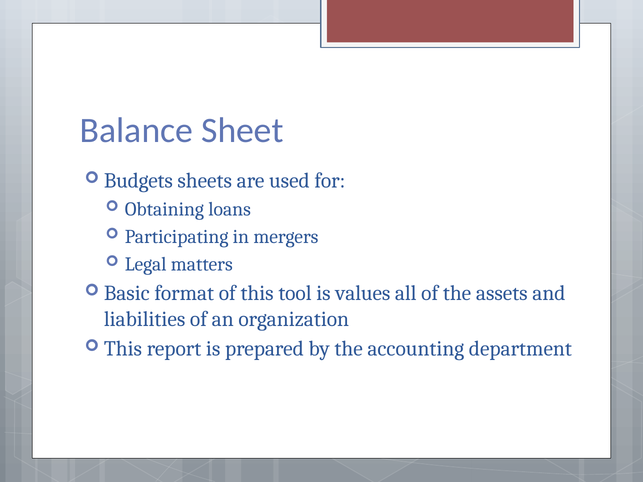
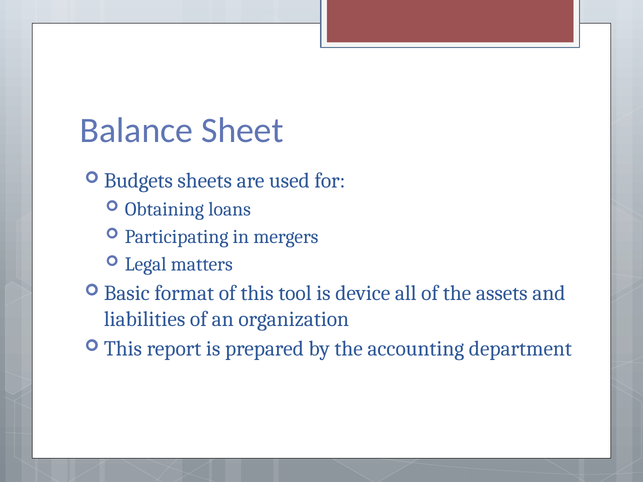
values: values -> device
